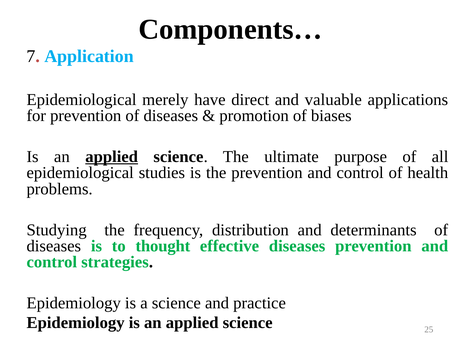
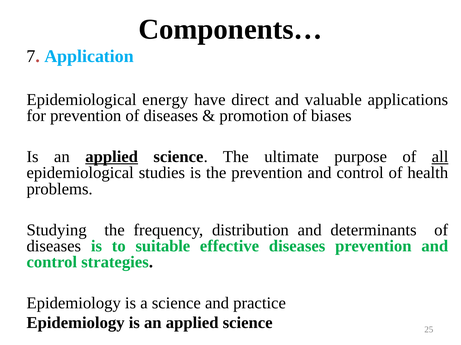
merely: merely -> energy
all underline: none -> present
thought: thought -> suitable
